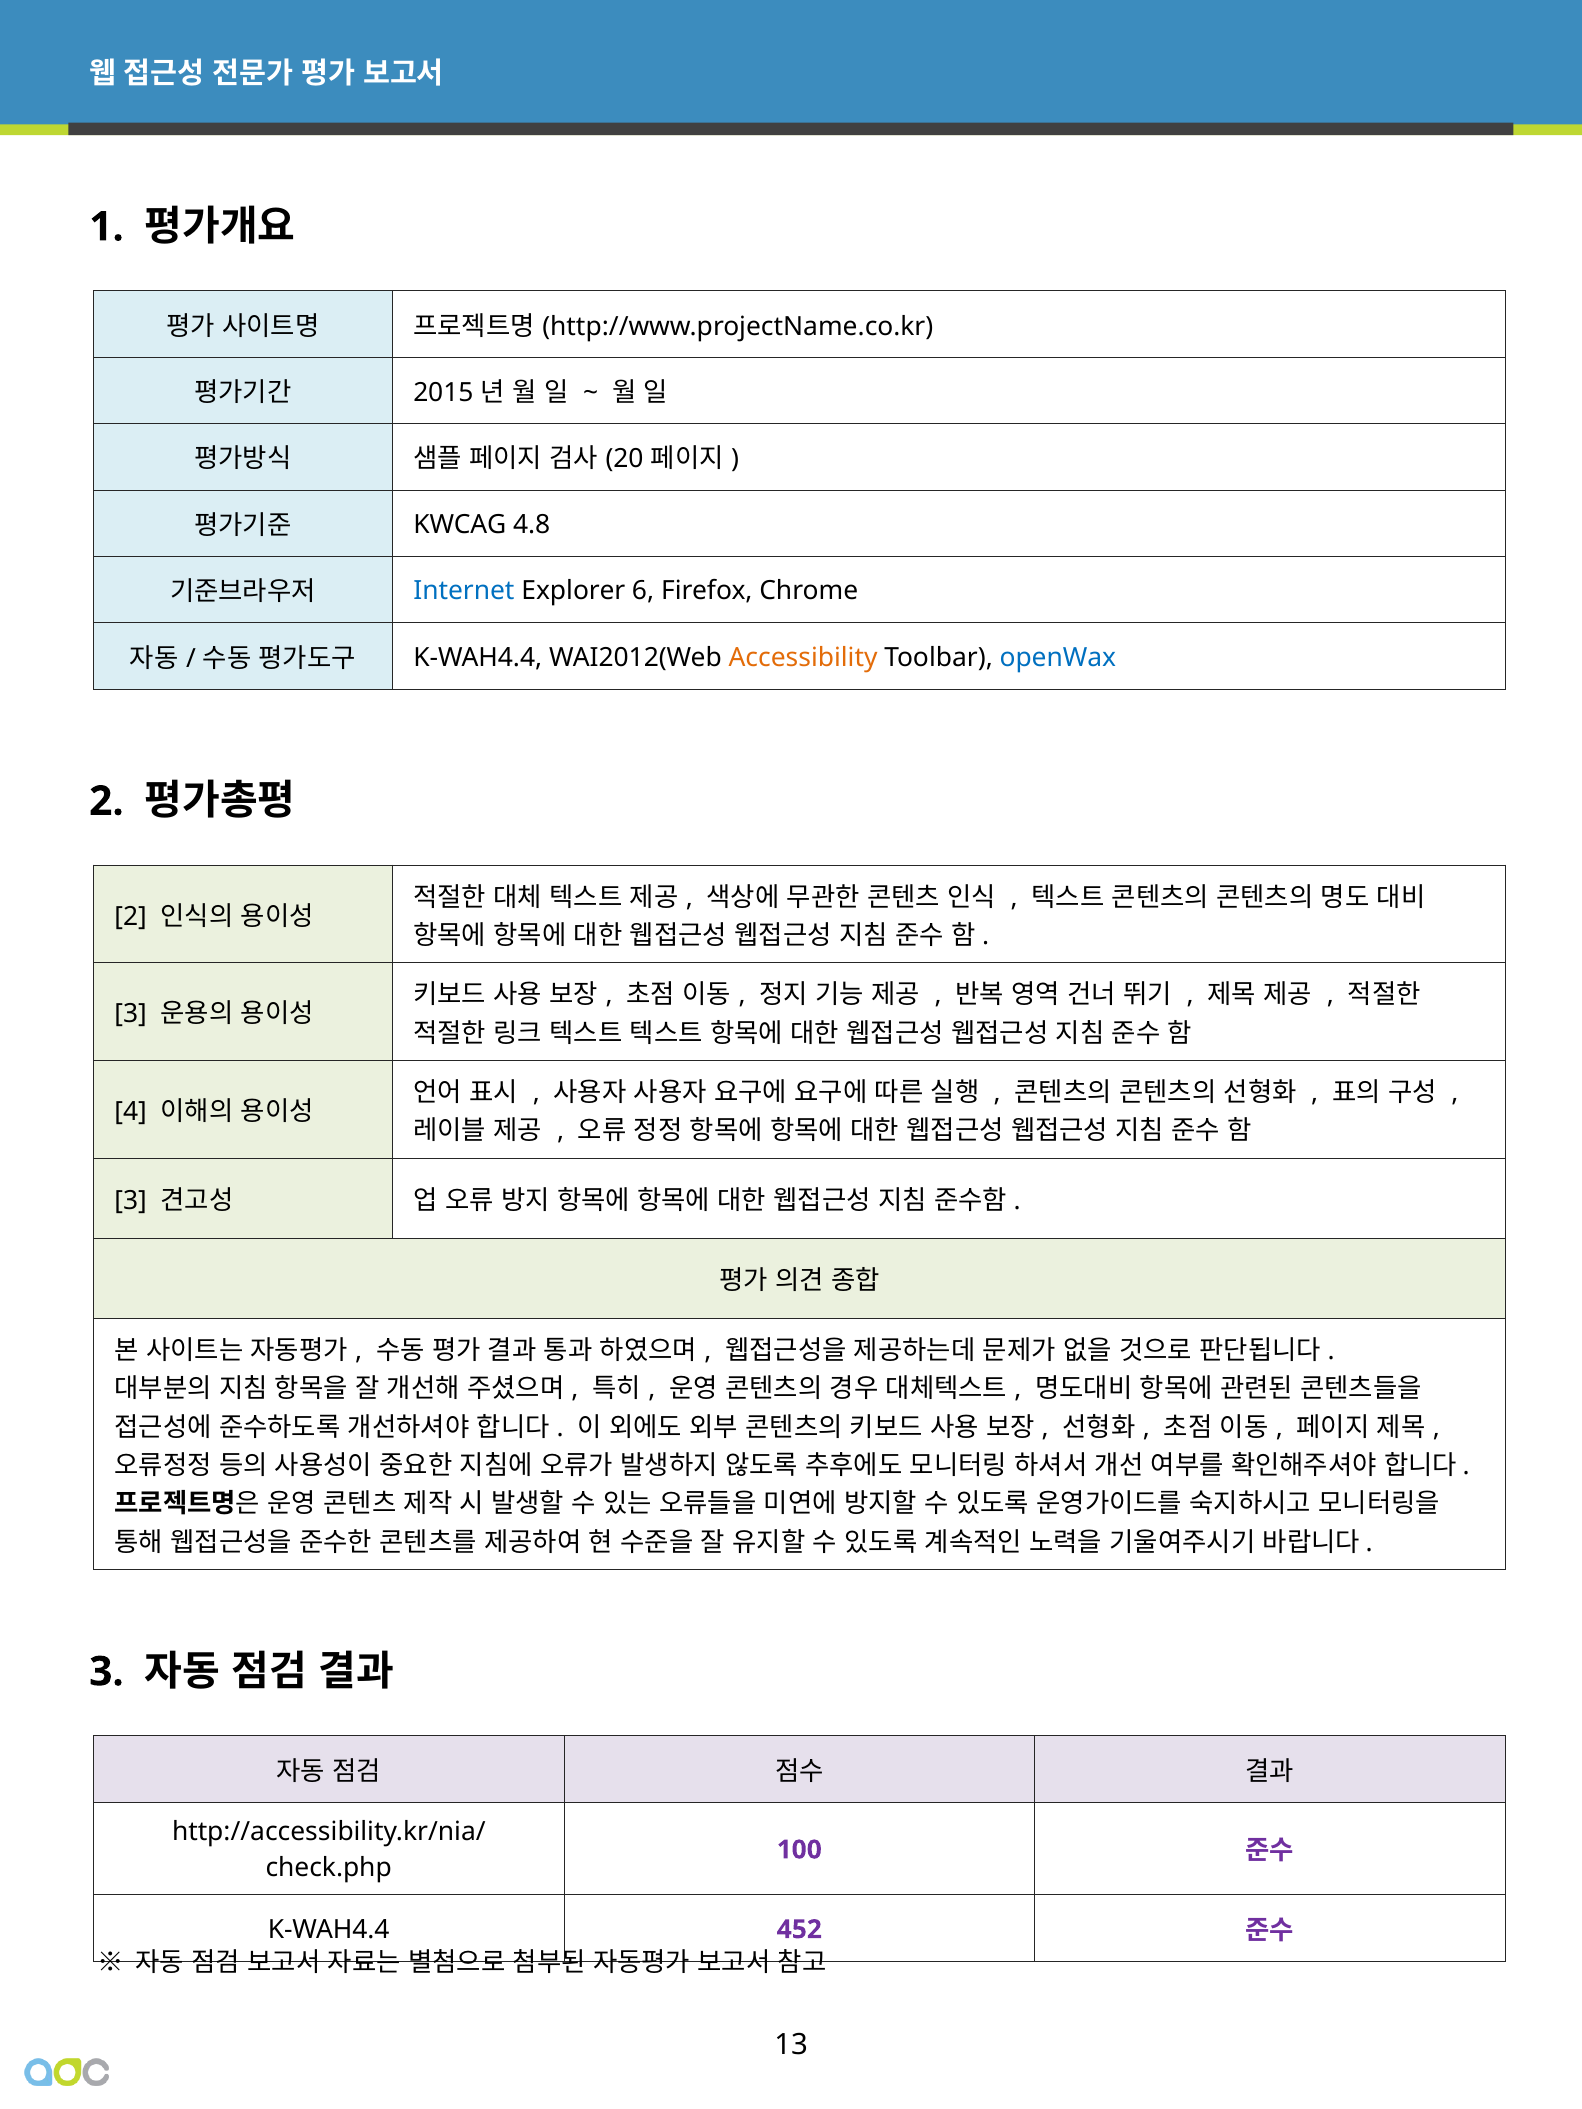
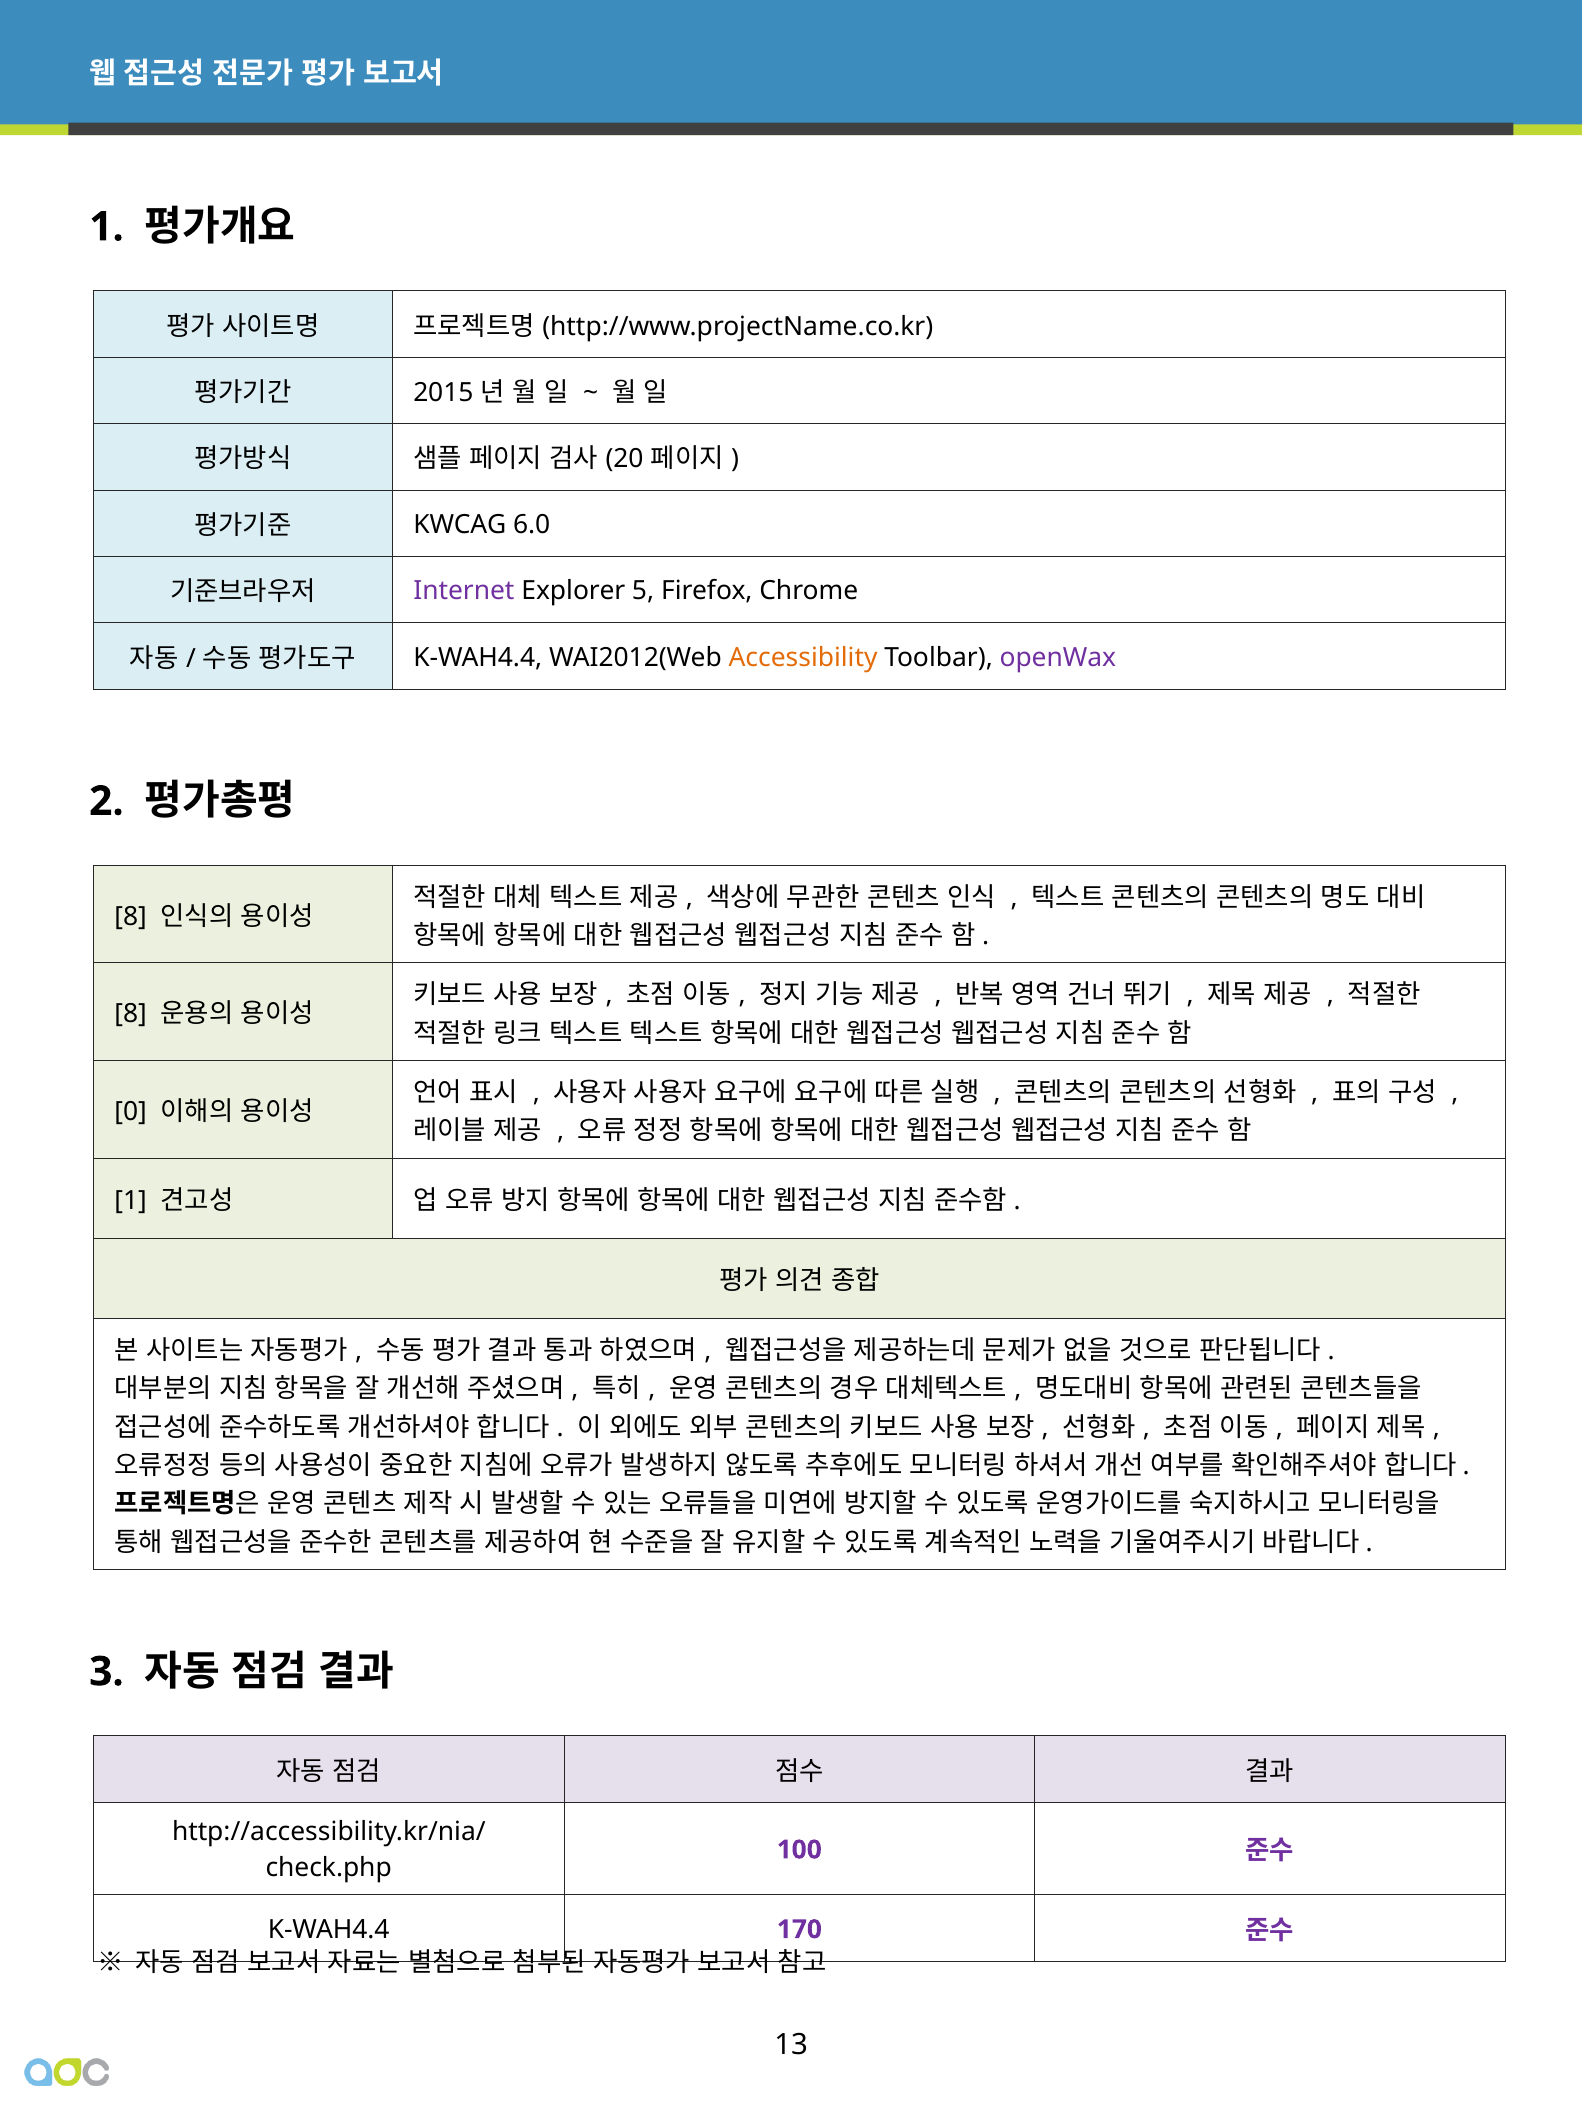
4.8: 4.8 -> 6.0
Internet colour: blue -> purple
6: 6 -> 5
openWax colour: blue -> purple
2 at (131, 917): 2 -> 8
3 at (131, 1014): 3 -> 8
4: 4 -> 0
3 at (131, 1201): 3 -> 1
452: 452 -> 170
